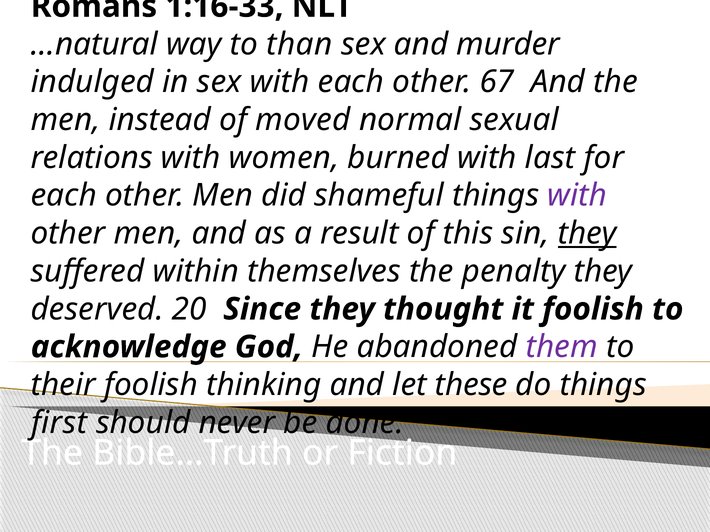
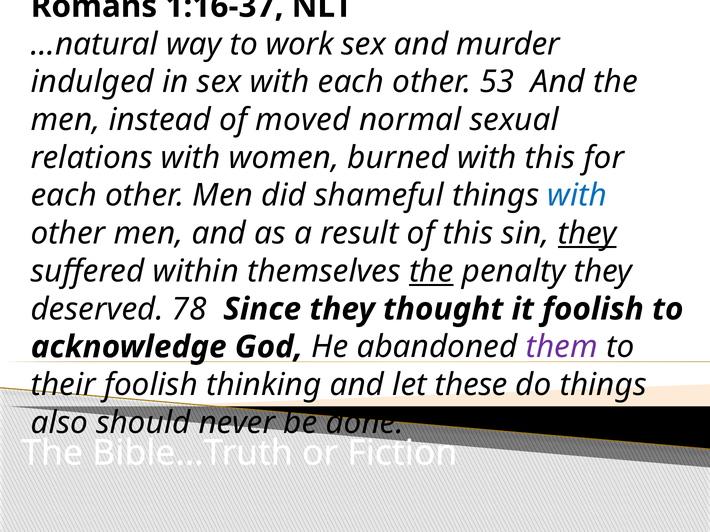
1:16-33: 1:16-33 -> 1:16-37
than: than -> work
67: 67 -> 53
with last: last -> this
with at (577, 196) colour: purple -> blue
the at (431, 272) underline: none -> present
20: 20 -> 78
first: first -> also
